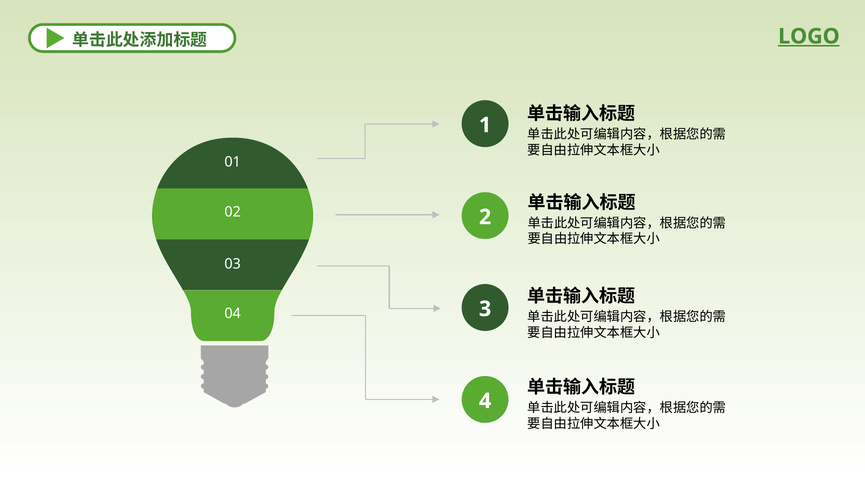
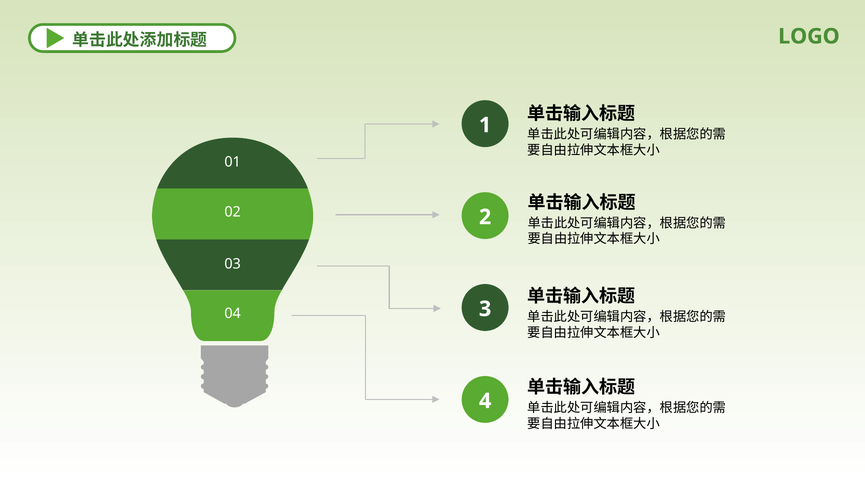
LOGO underline: present -> none
